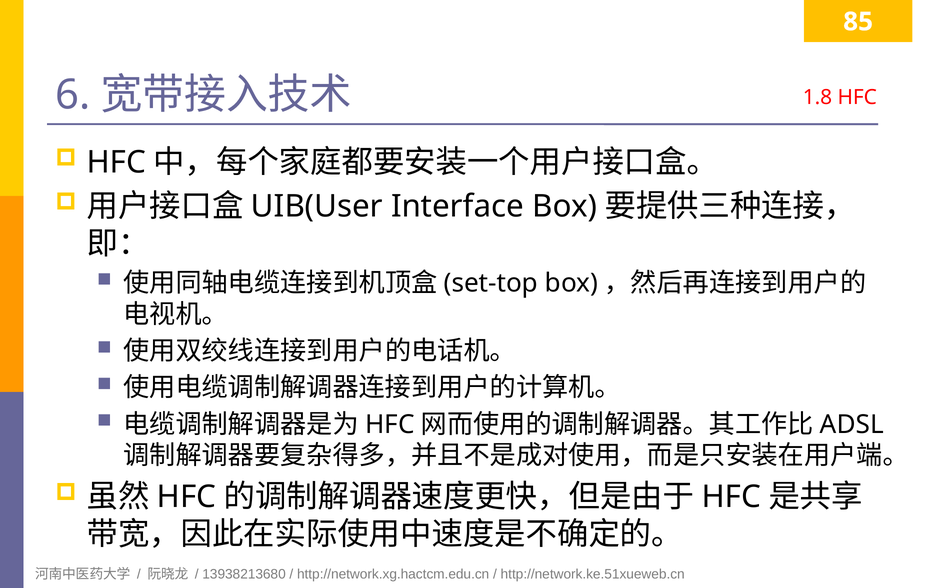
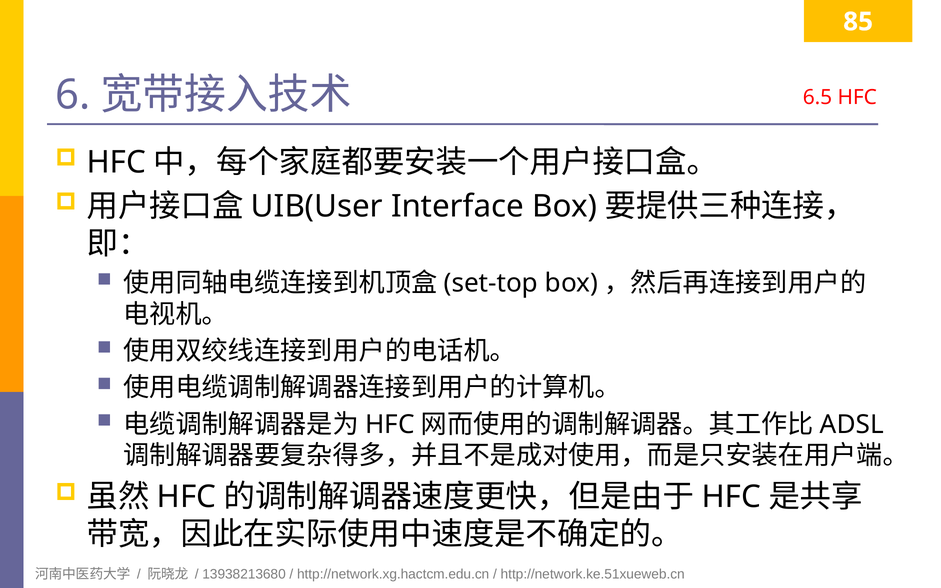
1.8: 1.8 -> 6.5
